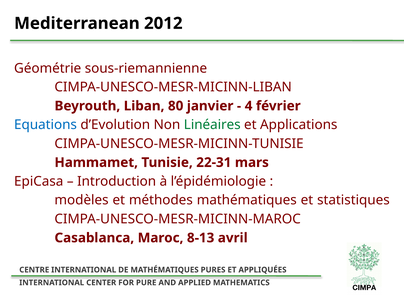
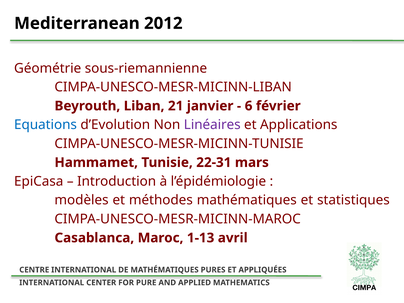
80: 80 -> 21
4: 4 -> 6
Linéaires colour: green -> purple
8-13: 8-13 -> 1-13
